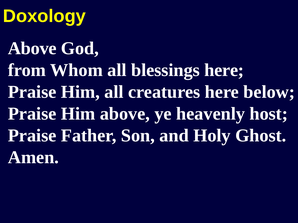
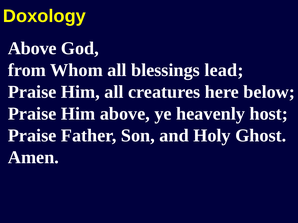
blessings here: here -> lead
